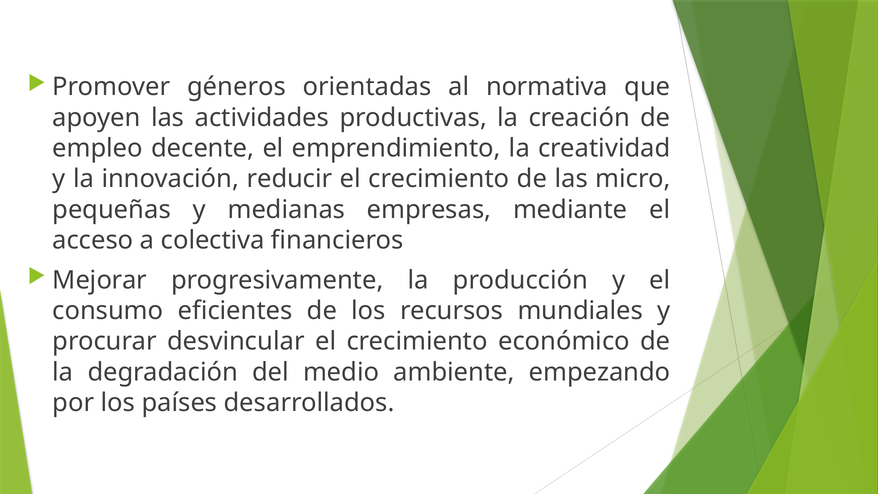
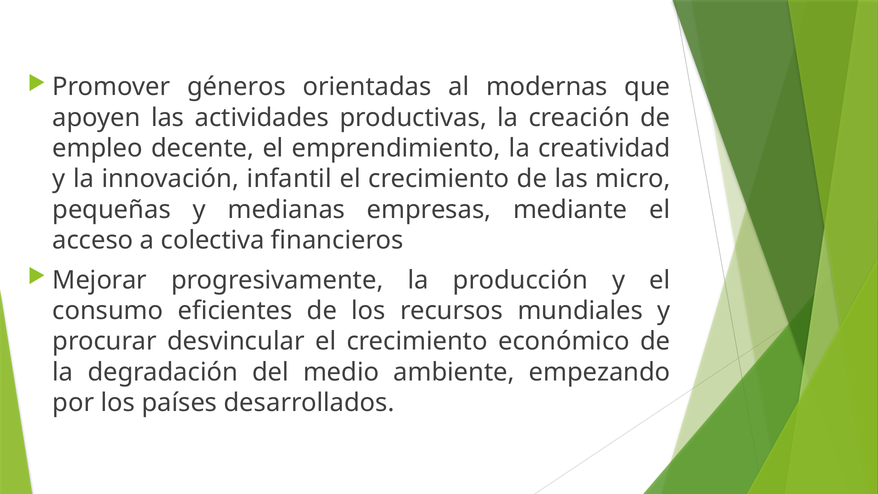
normativa: normativa -> modernas
reducir: reducir -> infantil
